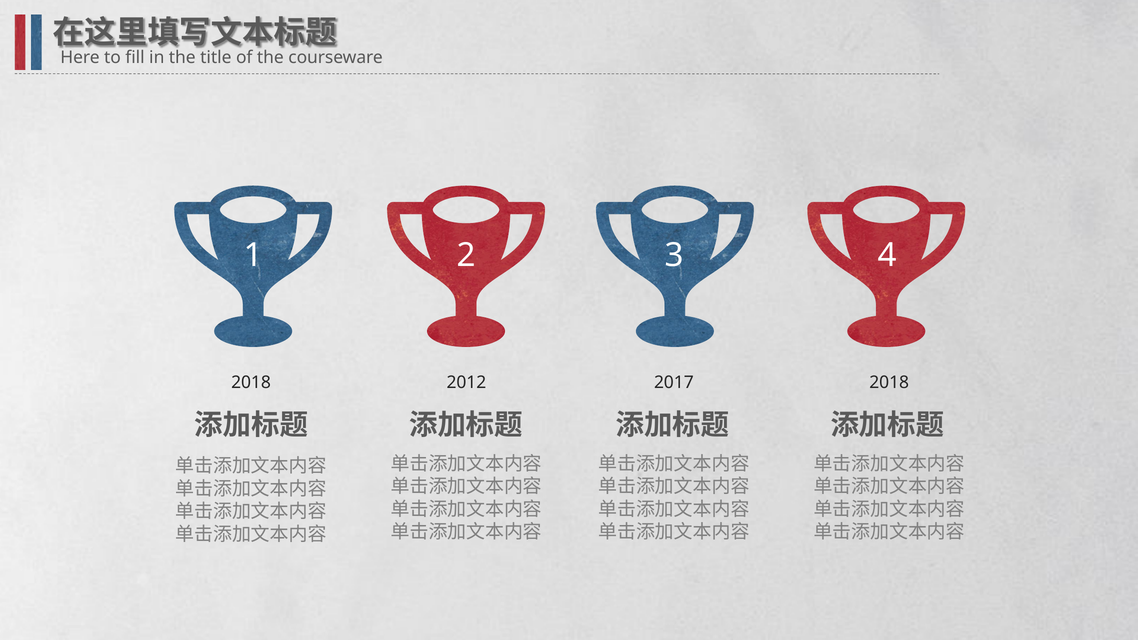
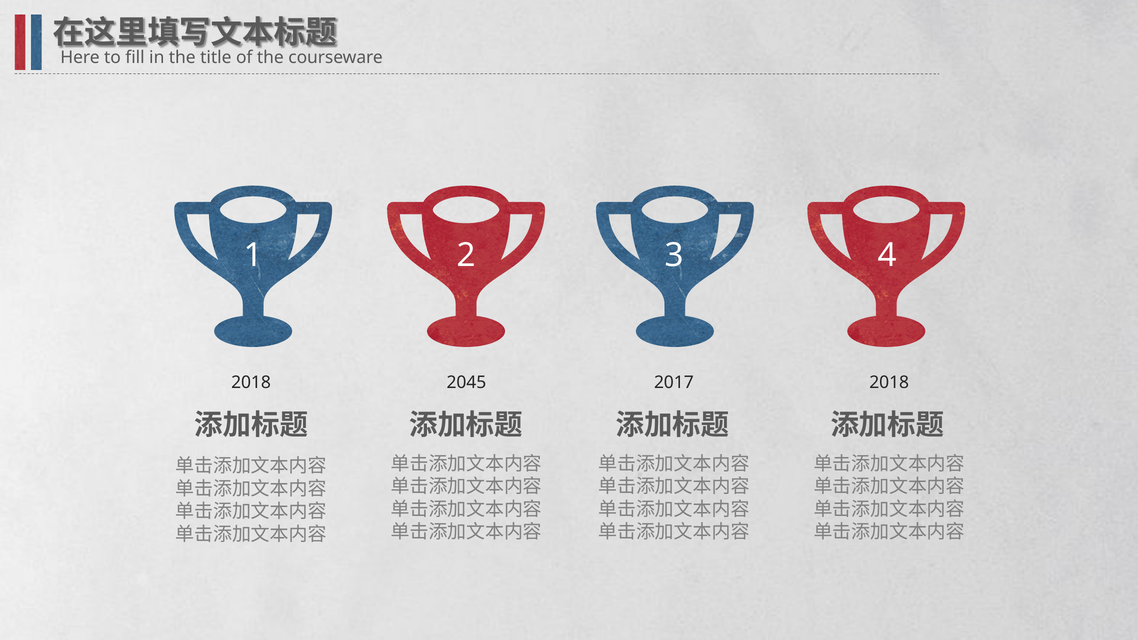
2012: 2012 -> 2045
